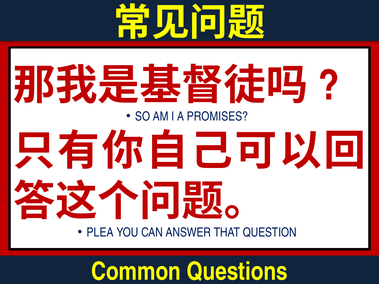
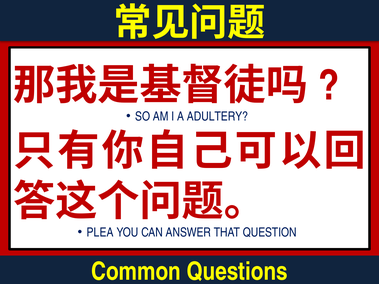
PROMISES: PROMISES -> ADULTERY
